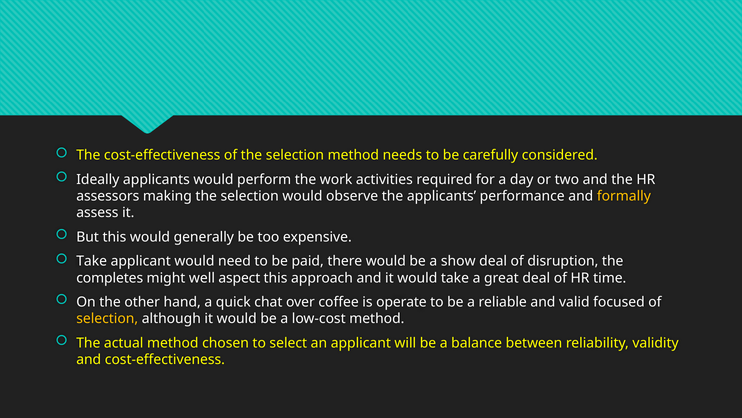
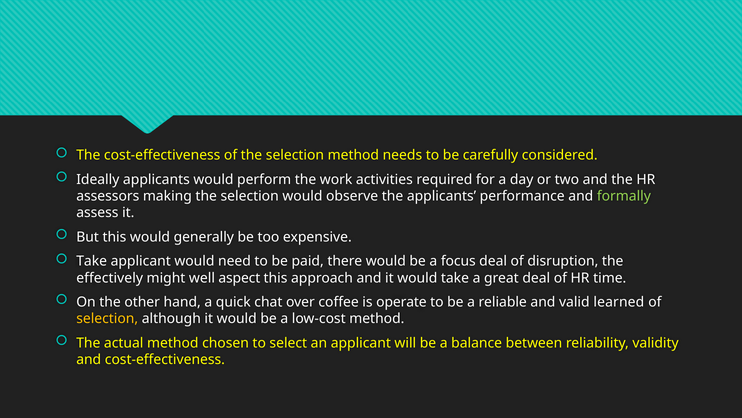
formally colour: yellow -> light green
show: show -> focus
completes: completes -> effectively
focused: focused -> learned
